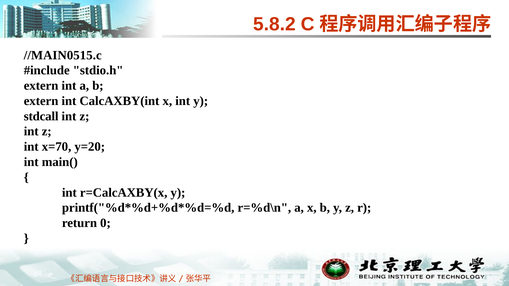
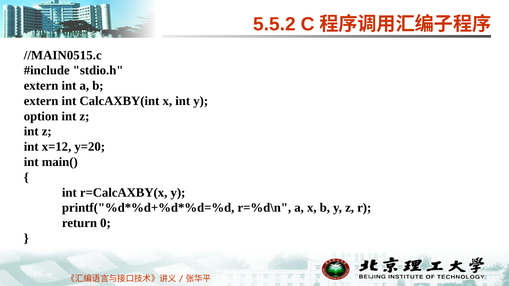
5.8.2: 5.8.2 -> 5.5.2
stdcall: stdcall -> option
x=70: x=70 -> x=12
